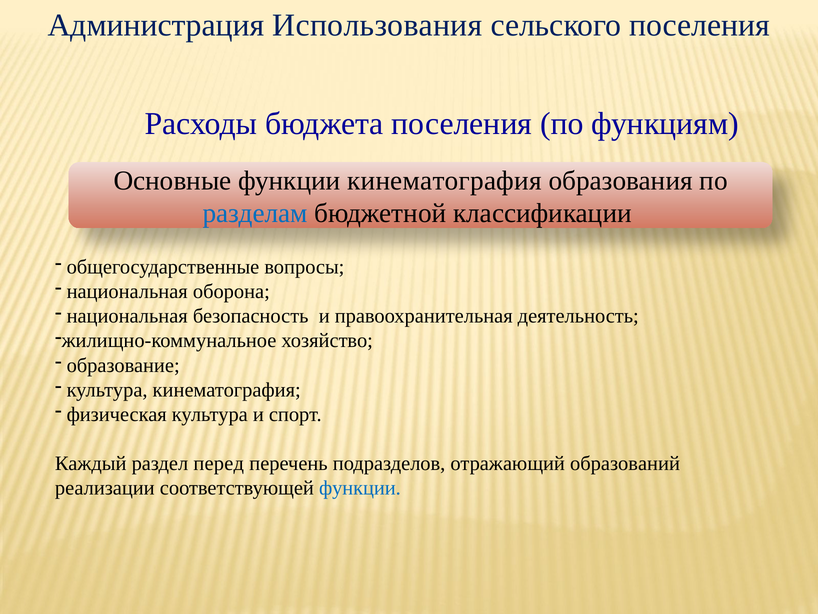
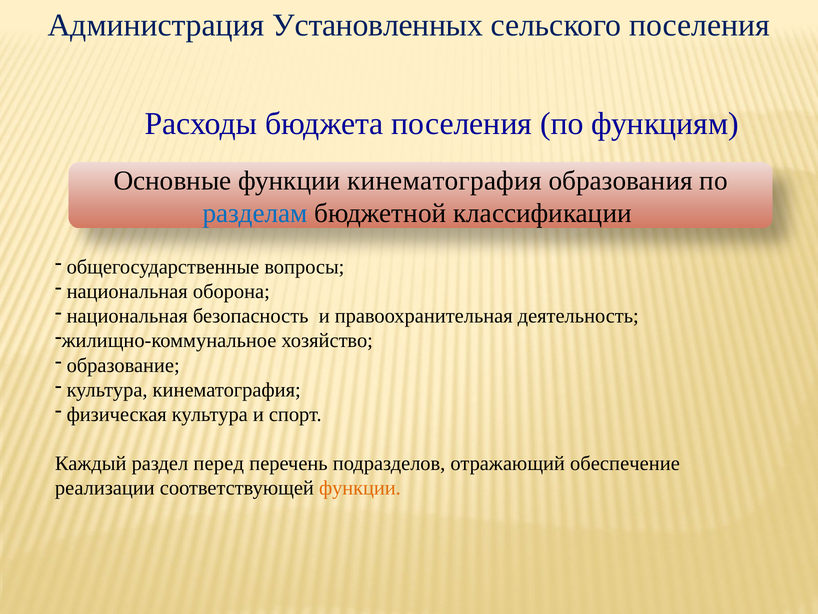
Использования: Использования -> Установленных
образований: образований -> обеспечение
функции at (360, 488) colour: blue -> orange
